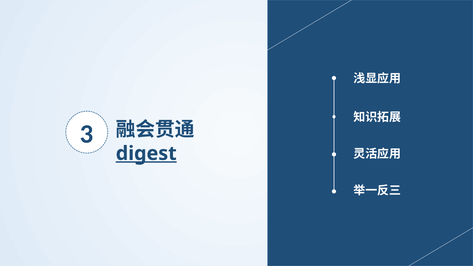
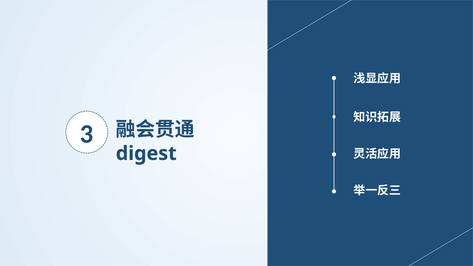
digest underline: present -> none
